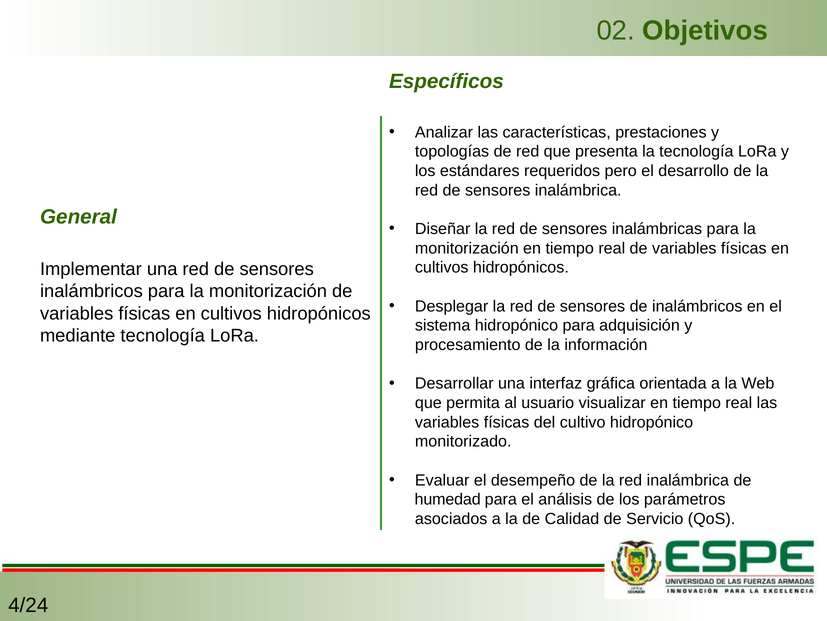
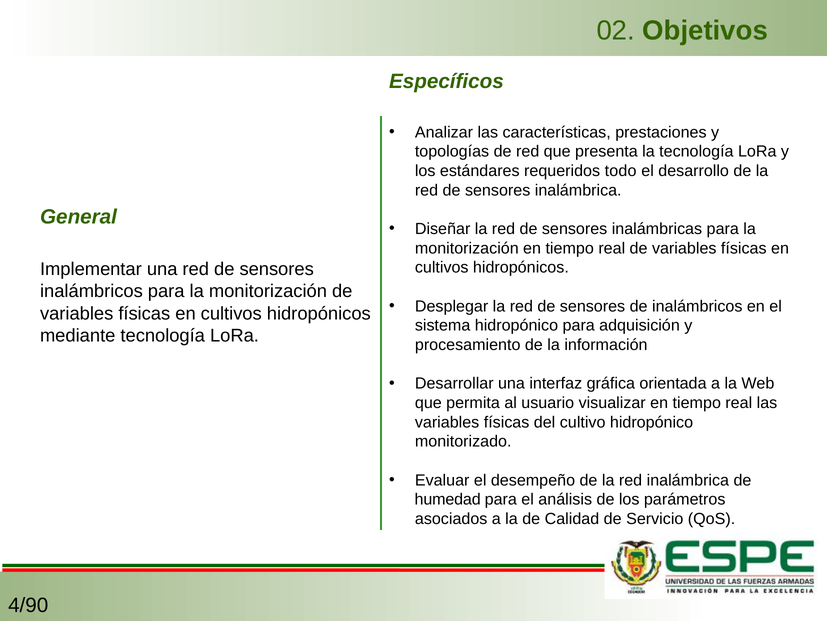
pero: pero -> todo
4/24: 4/24 -> 4/90
